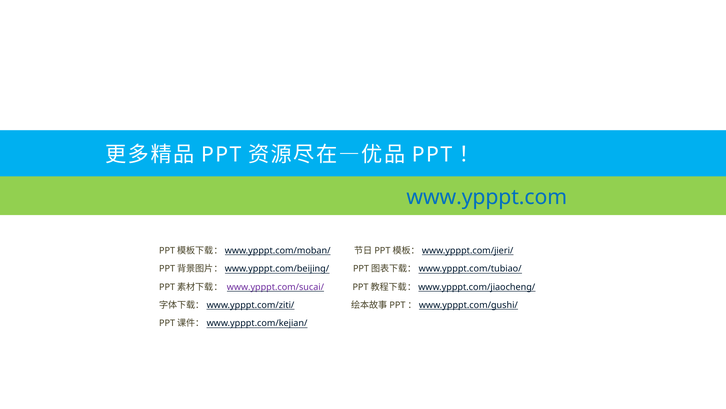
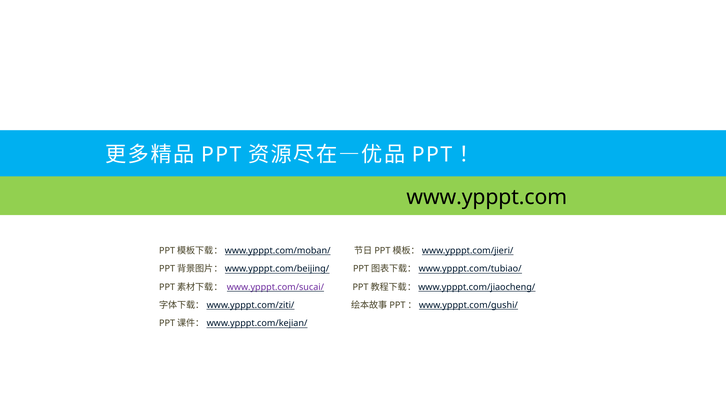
www.ypppt.com colour: blue -> black
